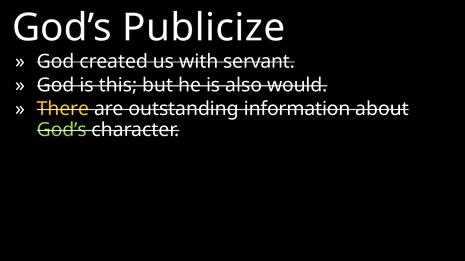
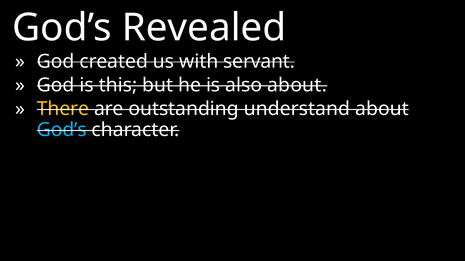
Publicize: Publicize -> Revealed
also would: would -> about
information: information -> understand
God’s at (62, 130) colour: light green -> light blue
